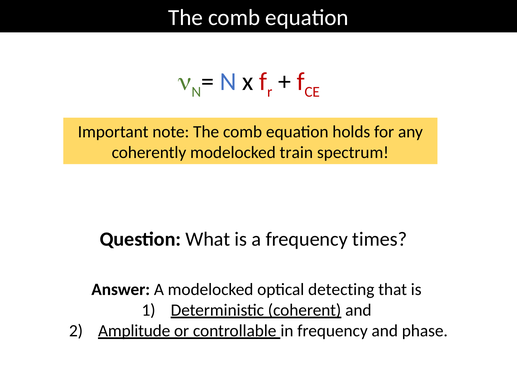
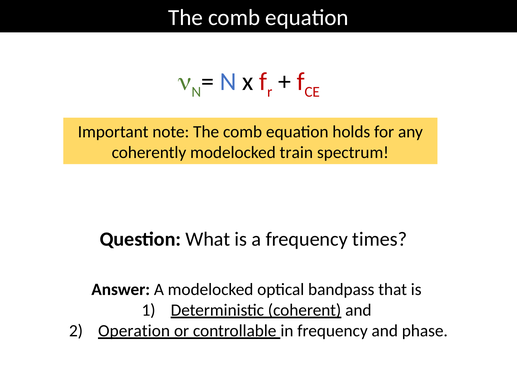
detecting: detecting -> bandpass
Amplitude: Amplitude -> Operation
